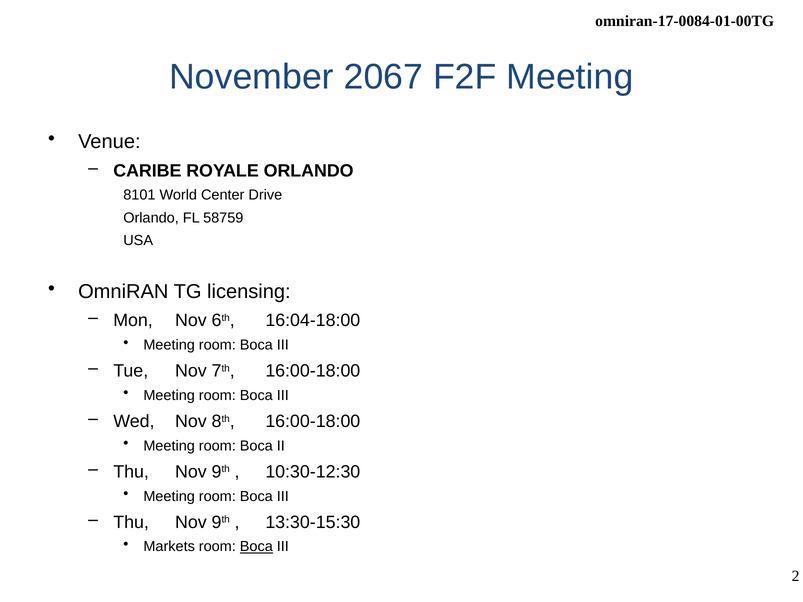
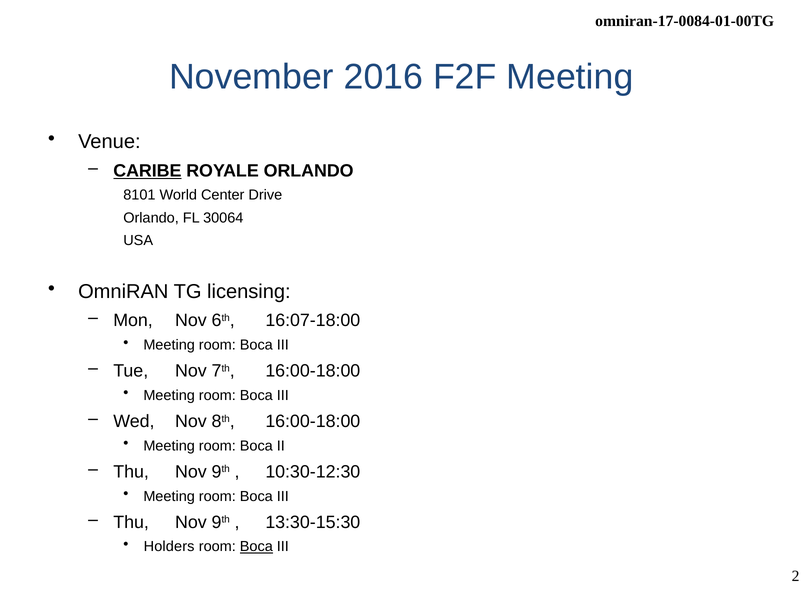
2067: 2067 -> 2016
CARIBE underline: none -> present
58759: 58759 -> 30064
16:04-18:00: 16:04-18:00 -> 16:07-18:00
Markets: Markets -> Holders
